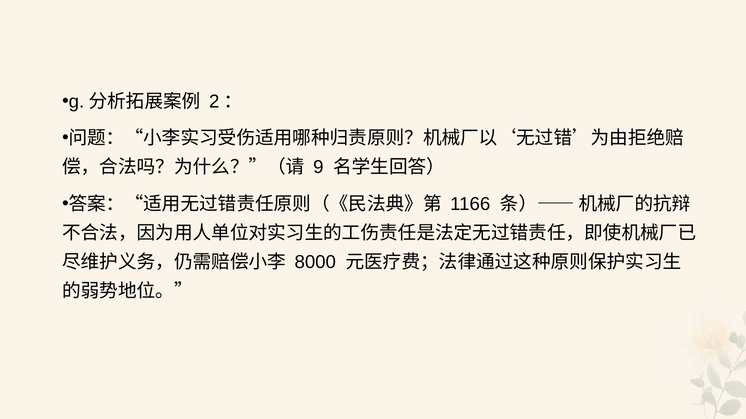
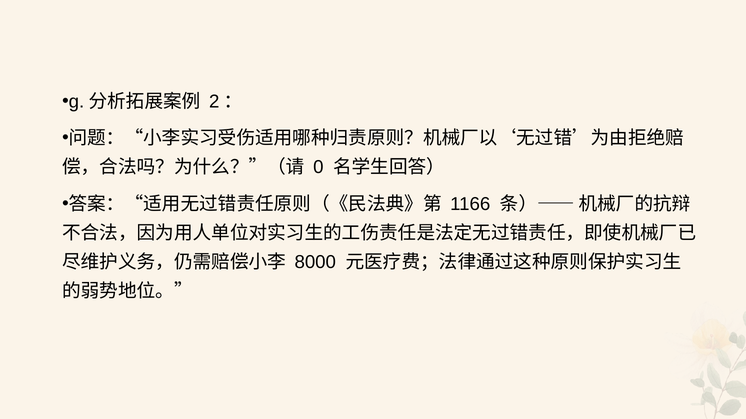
9: 9 -> 0
